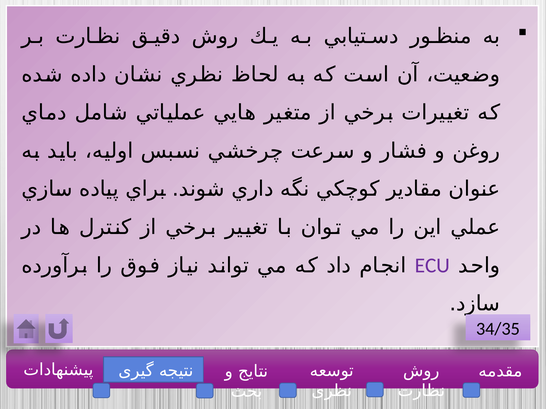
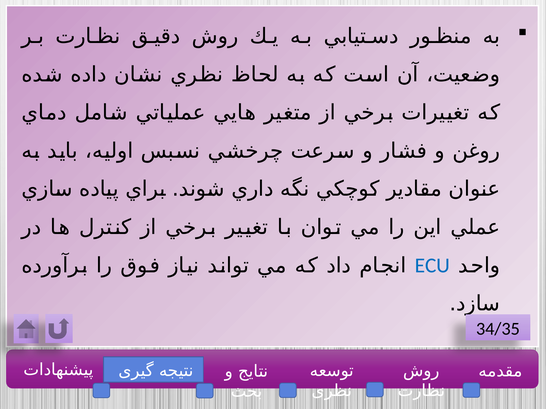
ECU colour: purple -> blue
